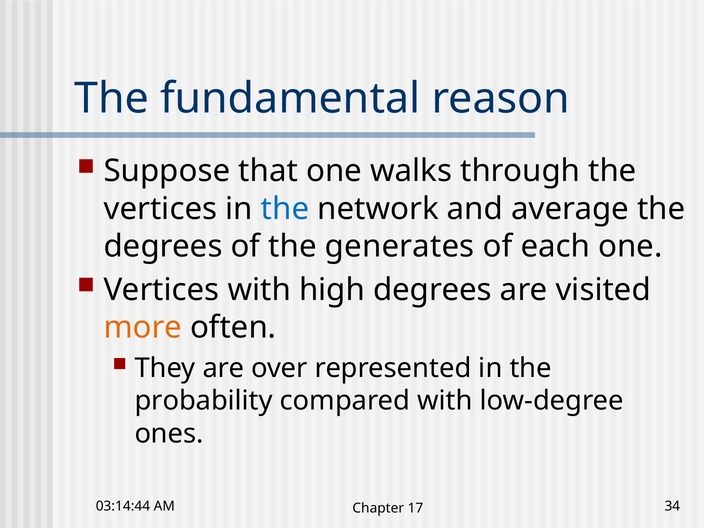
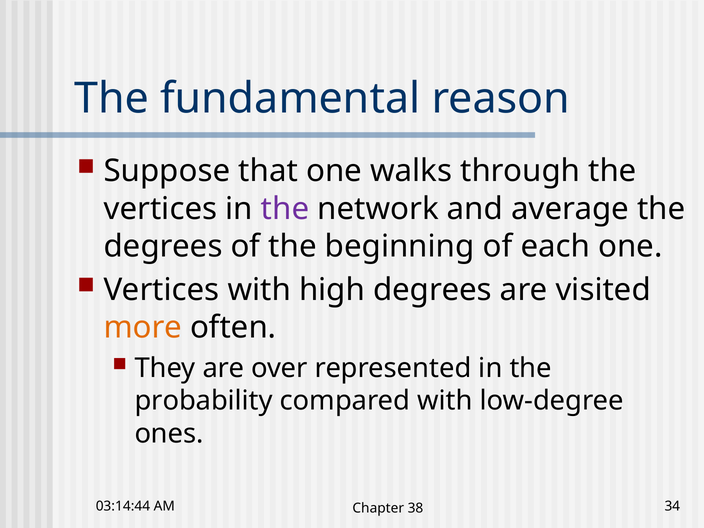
the at (285, 209) colour: blue -> purple
generates: generates -> beginning
17: 17 -> 38
